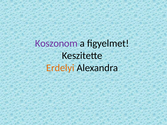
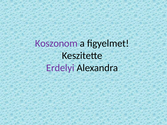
Erdelyi colour: orange -> purple
